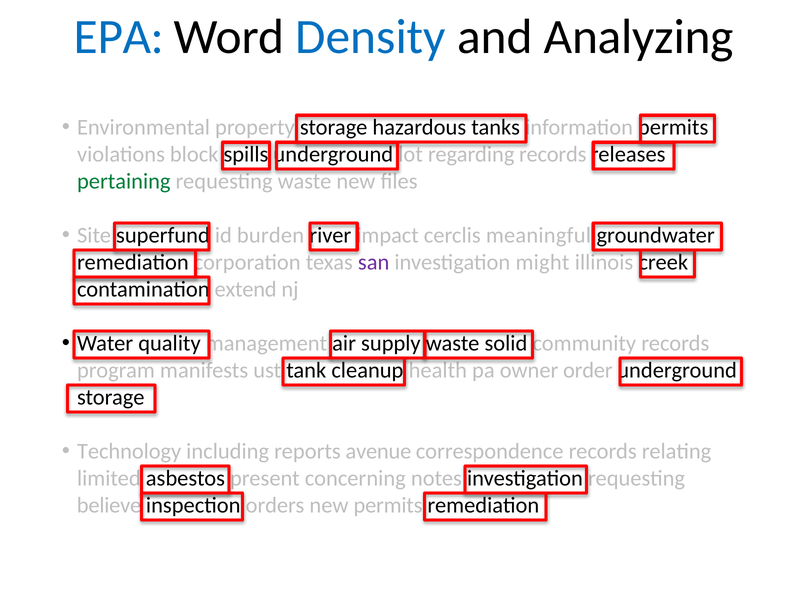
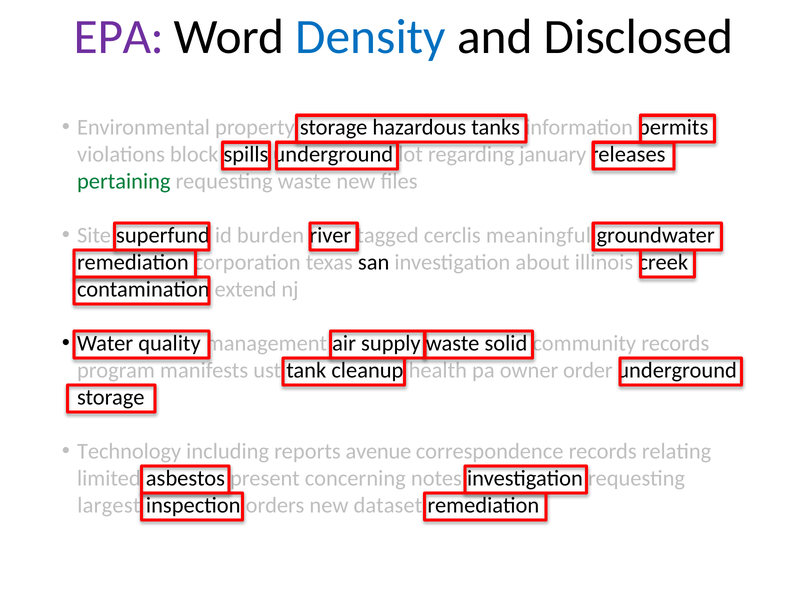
EPA colour: blue -> purple
Analyzing: Analyzing -> Disclosed
records at (553, 154): records -> january
impact: impact -> tagged
san colour: purple -> black
might: might -> about
believe: believe -> largest
new permits: permits -> dataset
